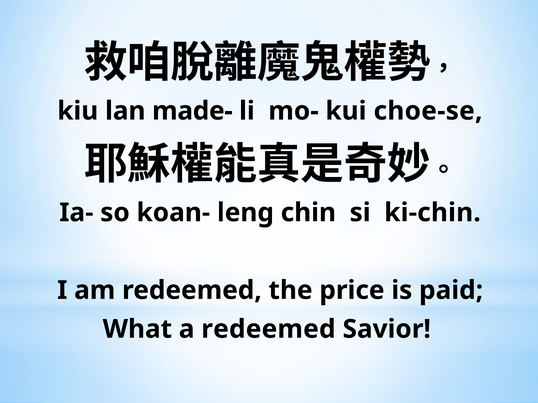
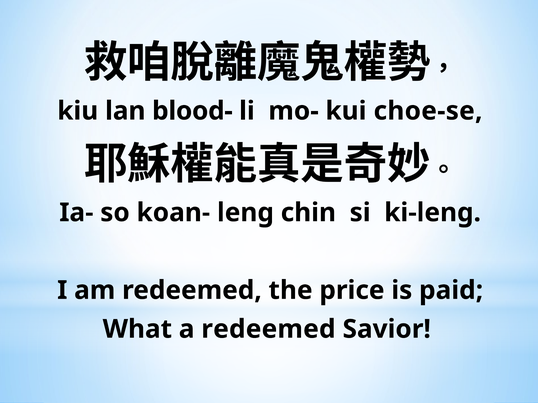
made-: made- -> blood-
ki-chin: ki-chin -> ki-leng
